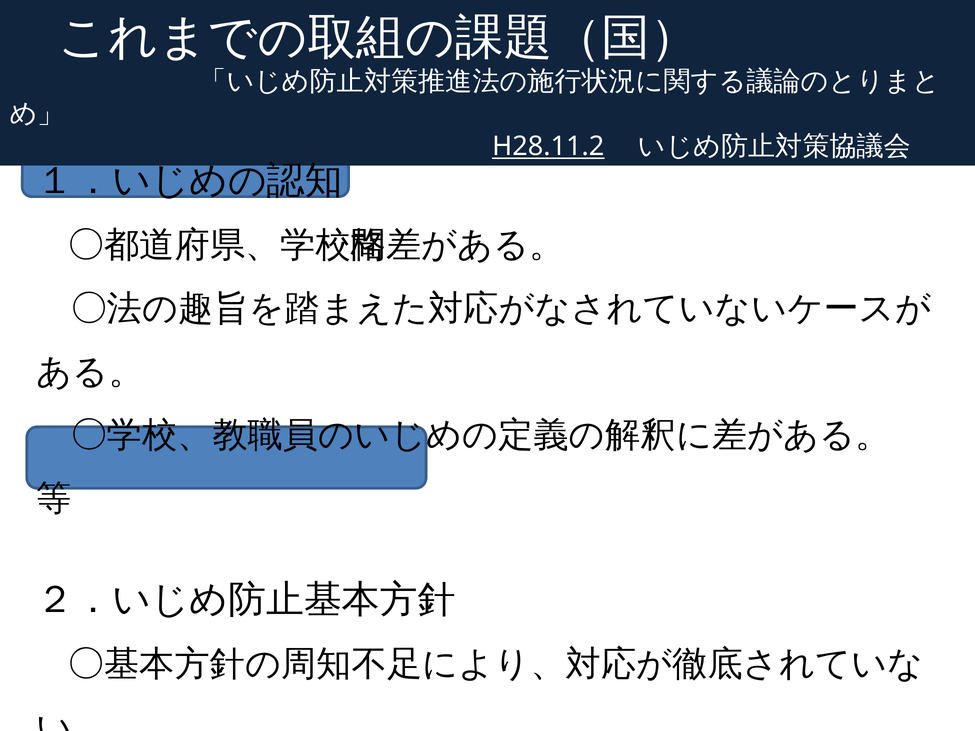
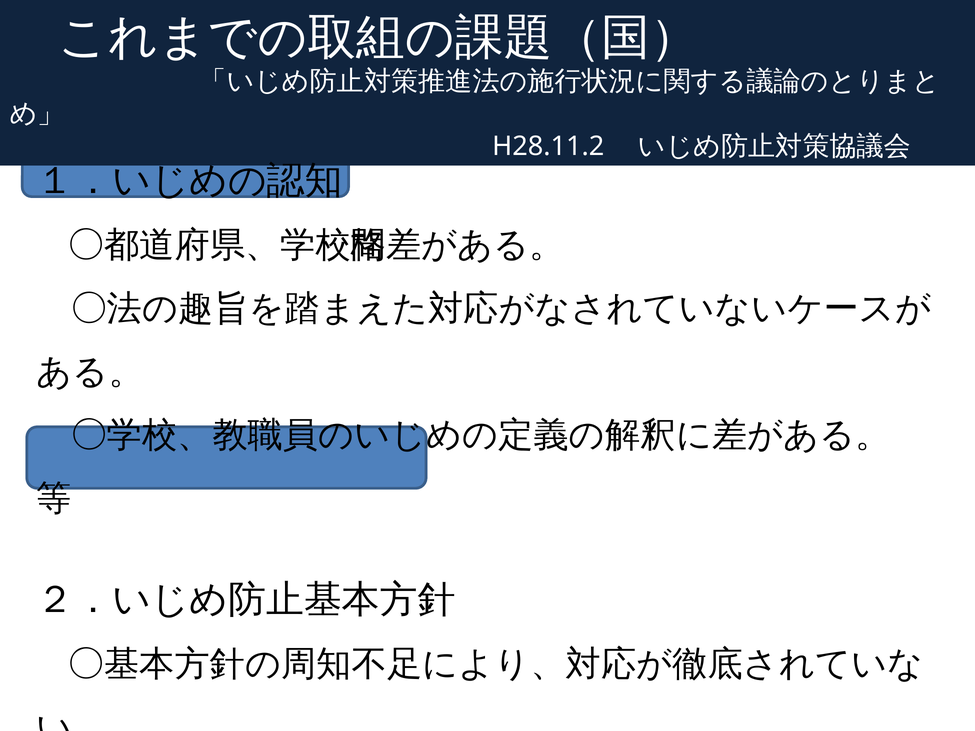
H28.11.2 underline: present -> none
